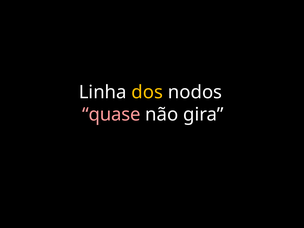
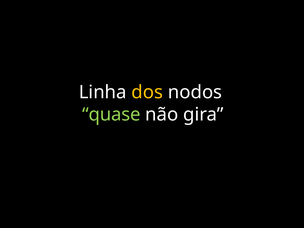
quase colour: pink -> light green
